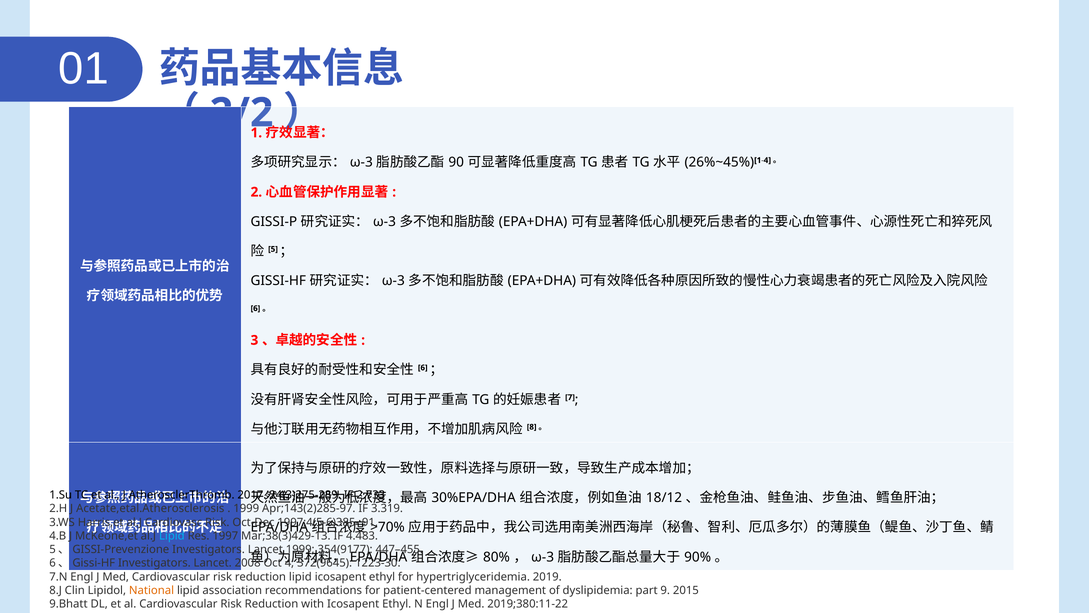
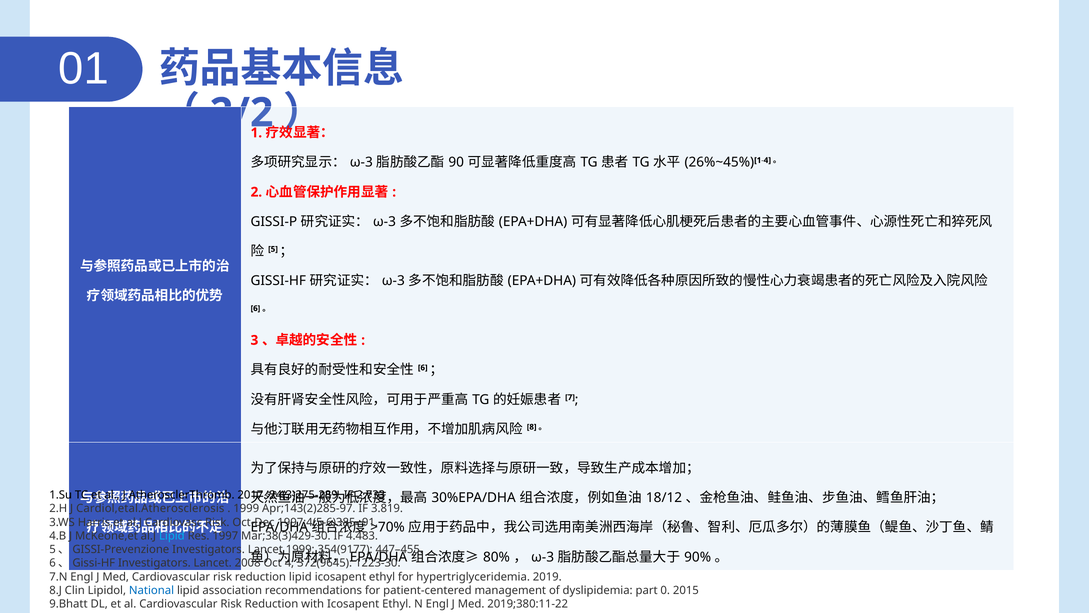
Acetate,etal.Atherosclerosis: Acetate,etal.Atherosclerosis -> Cardiol,etal.Atherosclerosis
3.319: 3.319 -> 3.819
Mar;38(3)429-13: Mar;38(3)429-13 -> Mar;38(3)429-30
National colour: orange -> blue
9: 9 -> 0
